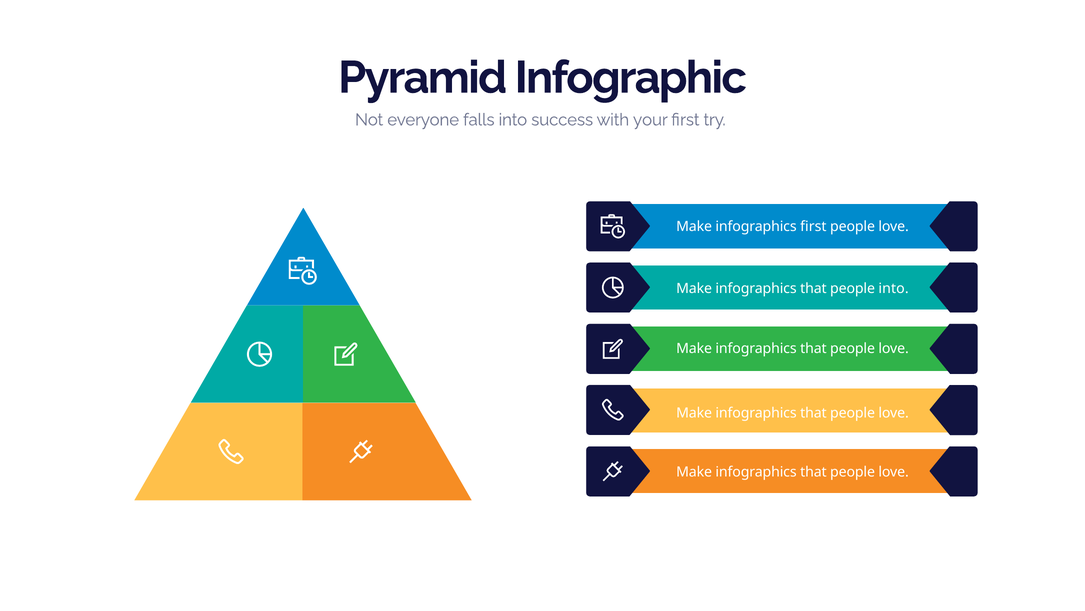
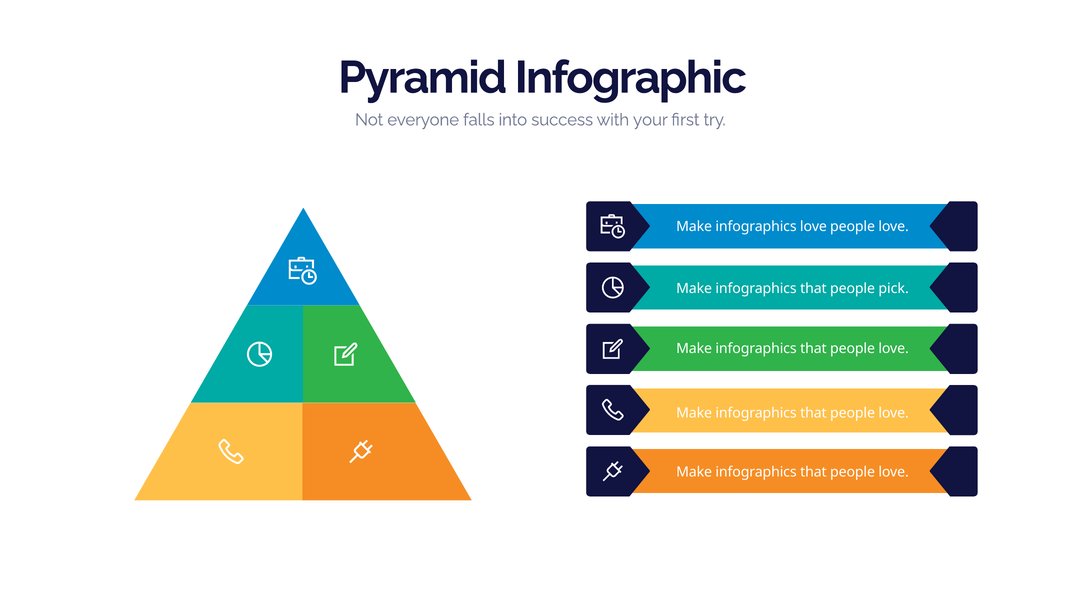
infographics first: first -> love
people into: into -> pick
